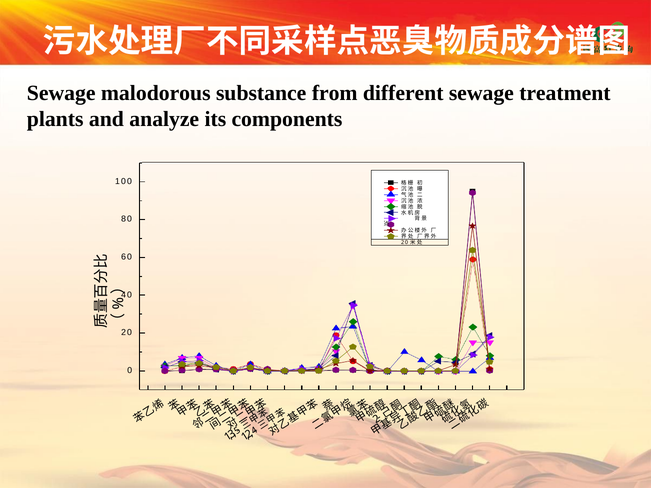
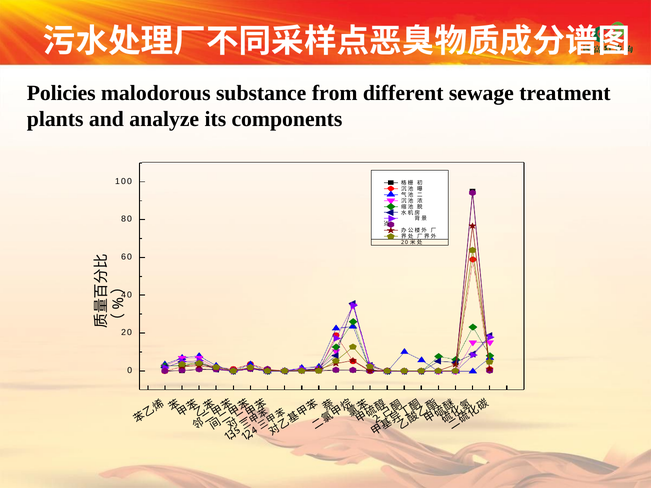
Sewage at (61, 93): Sewage -> Policies
